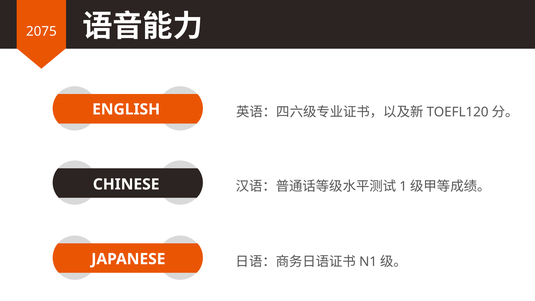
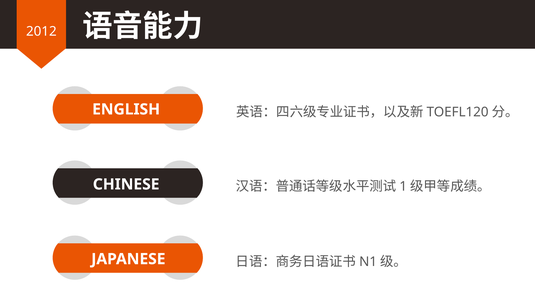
2075: 2075 -> 2012
